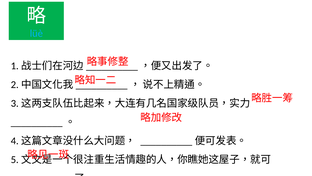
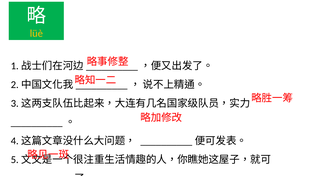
lüè colour: light blue -> yellow
